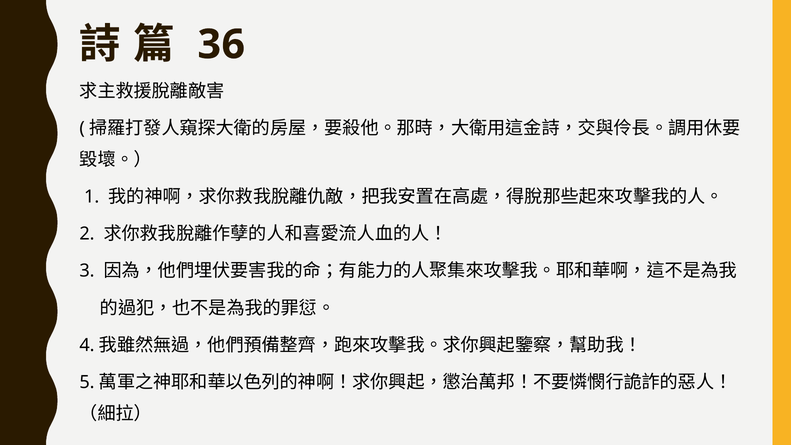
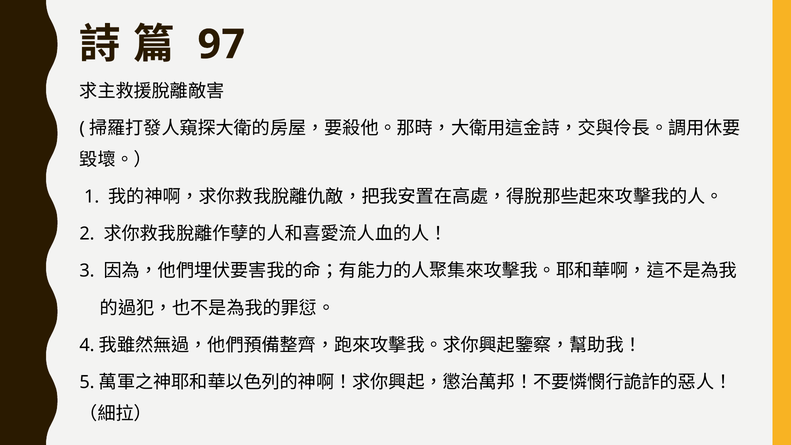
36: 36 -> 97
